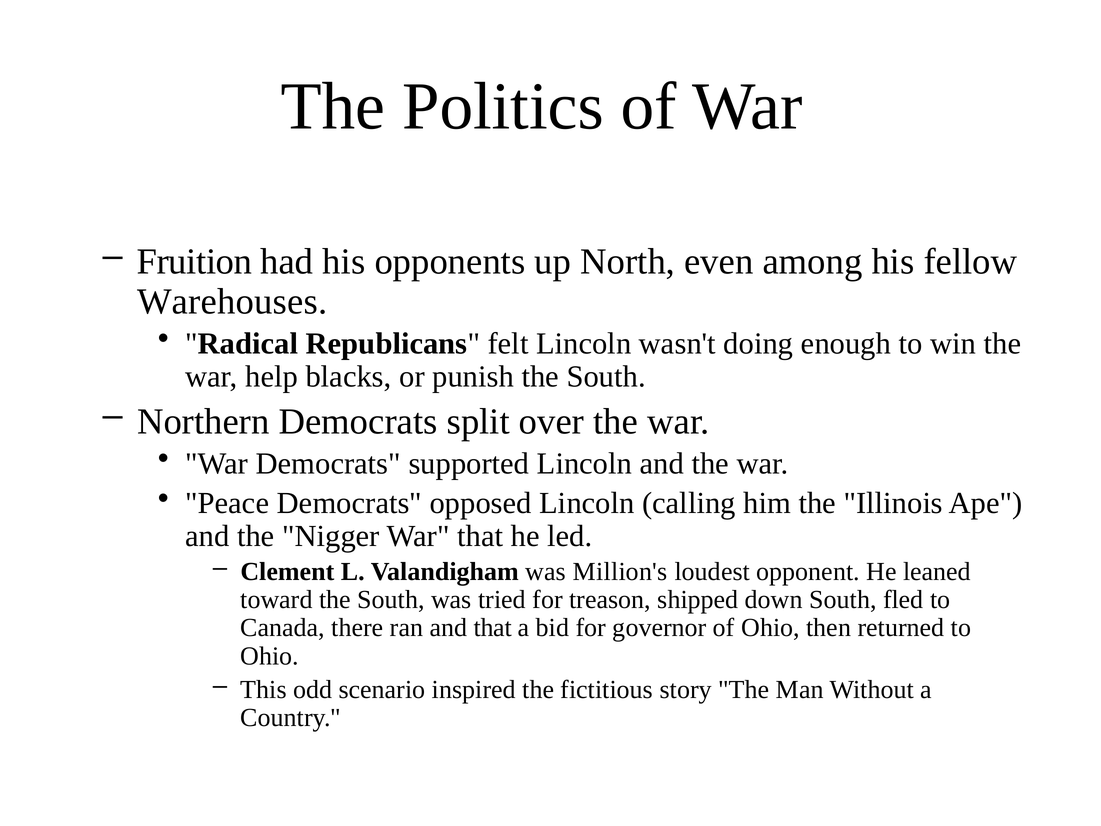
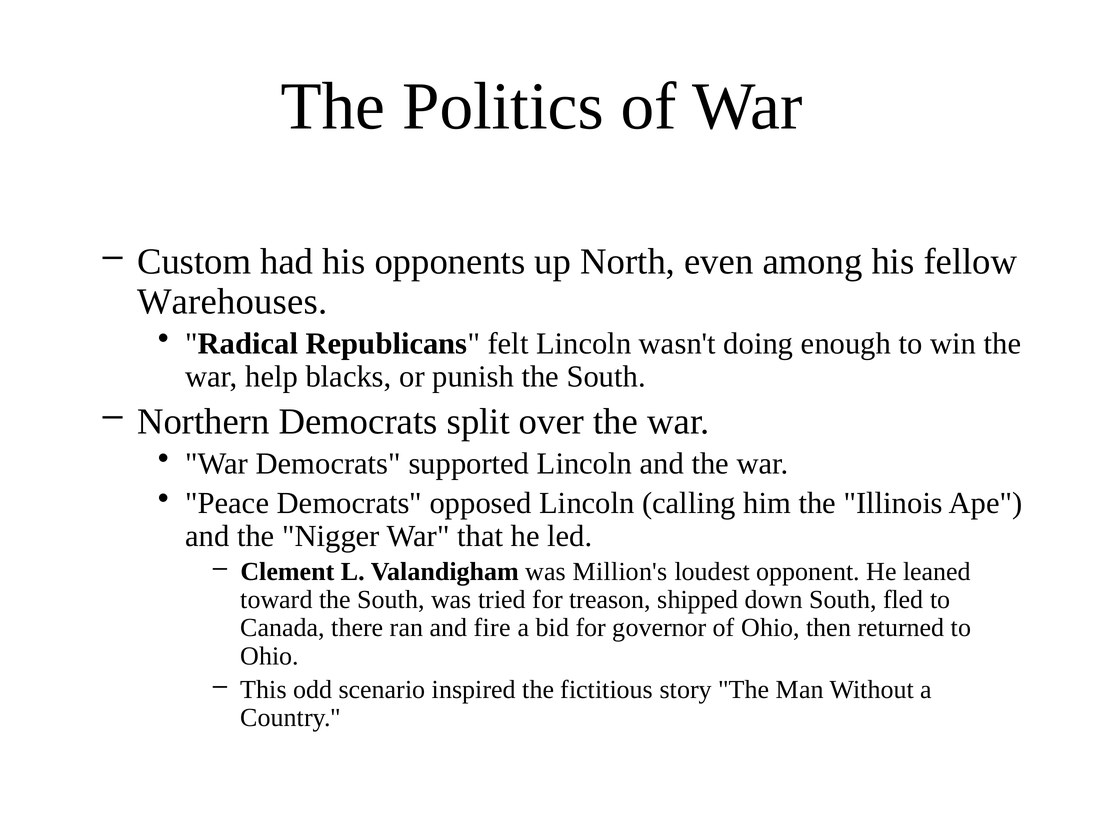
Fruition: Fruition -> Custom
and that: that -> fire
